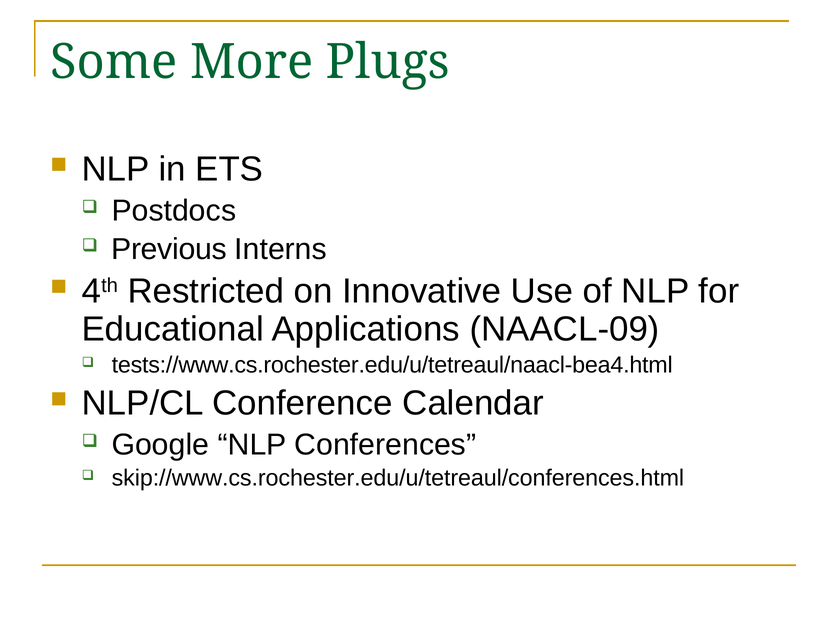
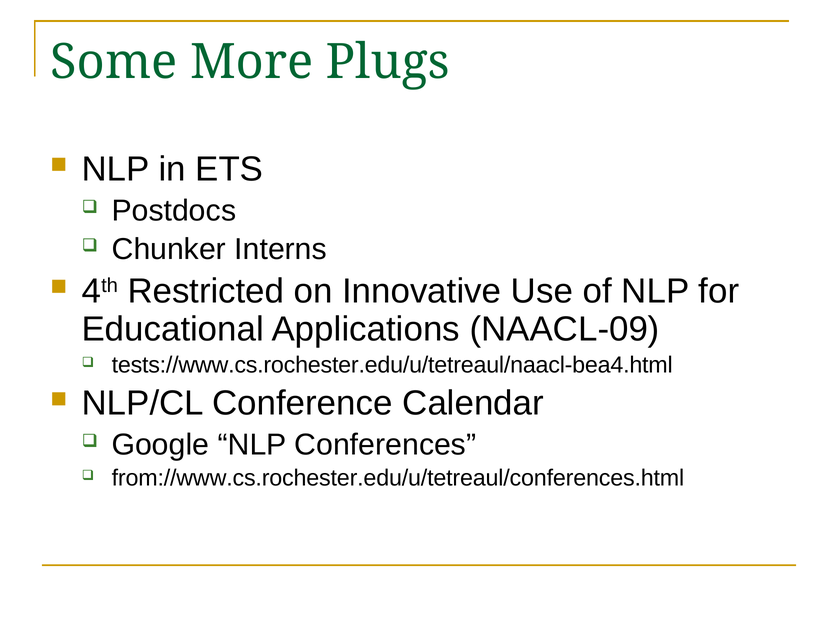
Previous: Previous -> Chunker
skip://www.cs.rochester.edu/u/tetreaul/conferences.html: skip://www.cs.rochester.edu/u/tetreaul/conferences.html -> from://www.cs.rochester.edu/u/tetreaul/conferences.html
